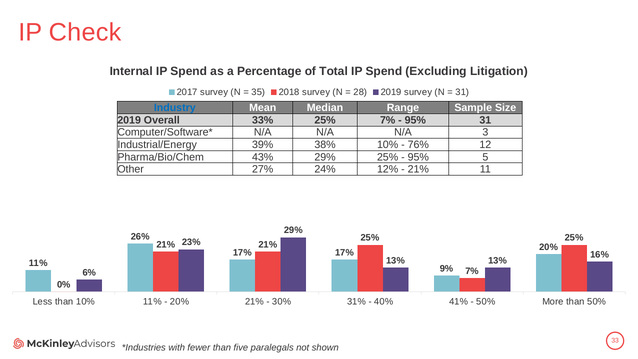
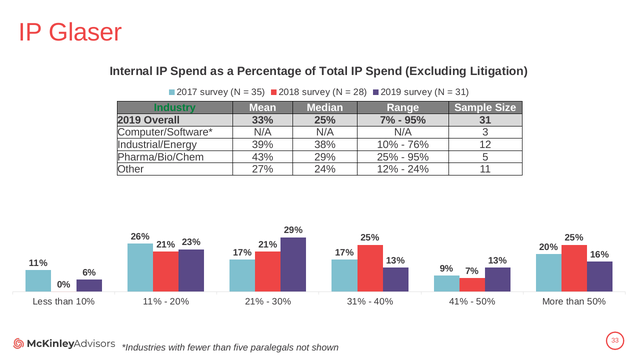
Check: Check -> Glaser
Industry colour: blue -> green
21% at (418, 169): 21% -> 24%
